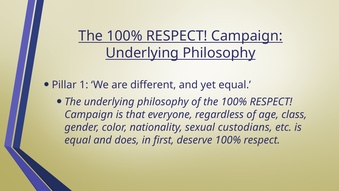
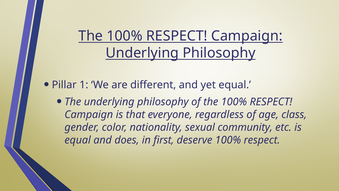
custodians: custodians -> community
